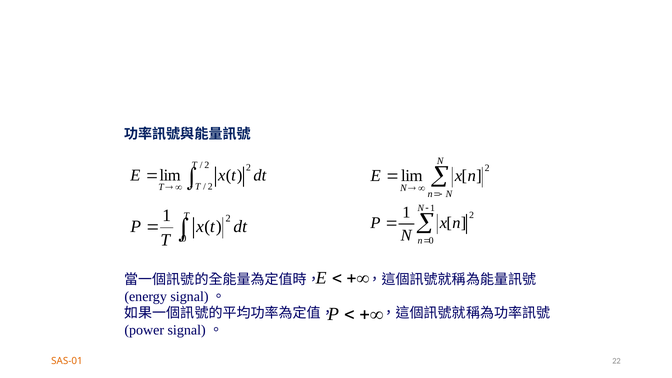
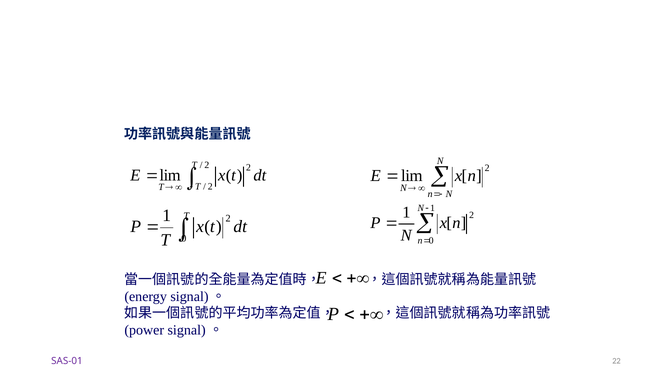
SAS-01 colour: orange -> purple
